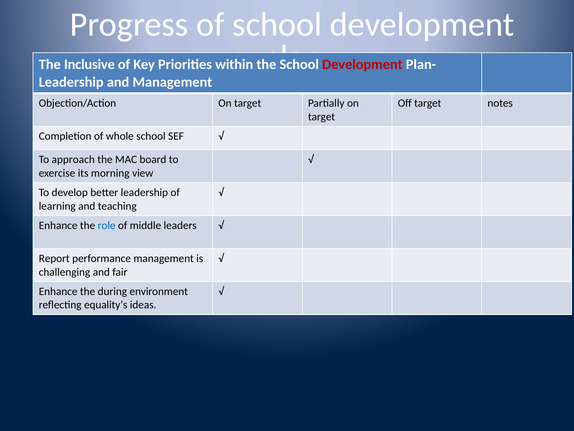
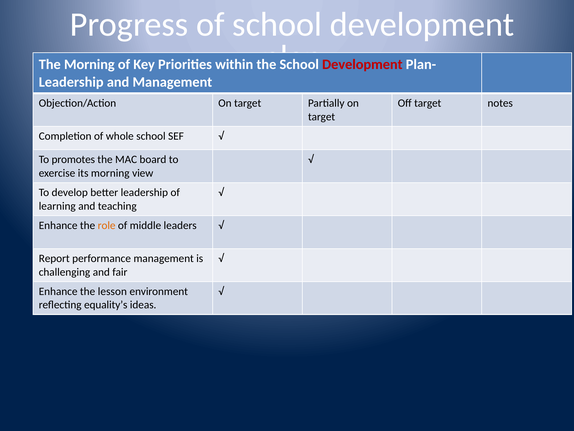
The Inclusive: Inclusive -> Morning
approach: approach -> promotes
role colour: blue -> orange
during: during -> lesson
